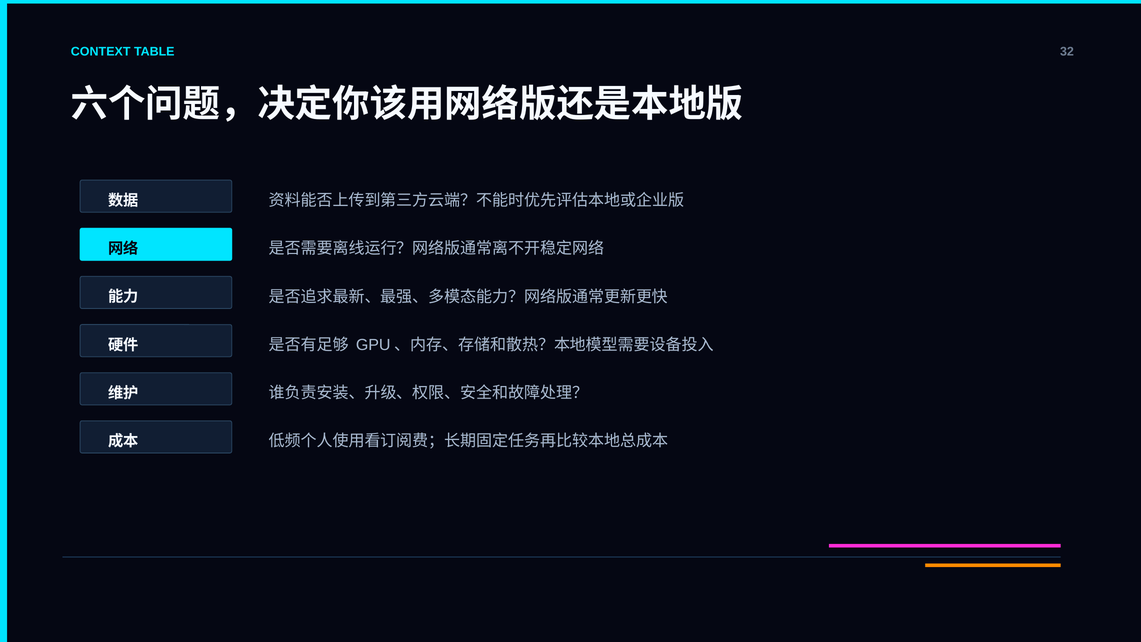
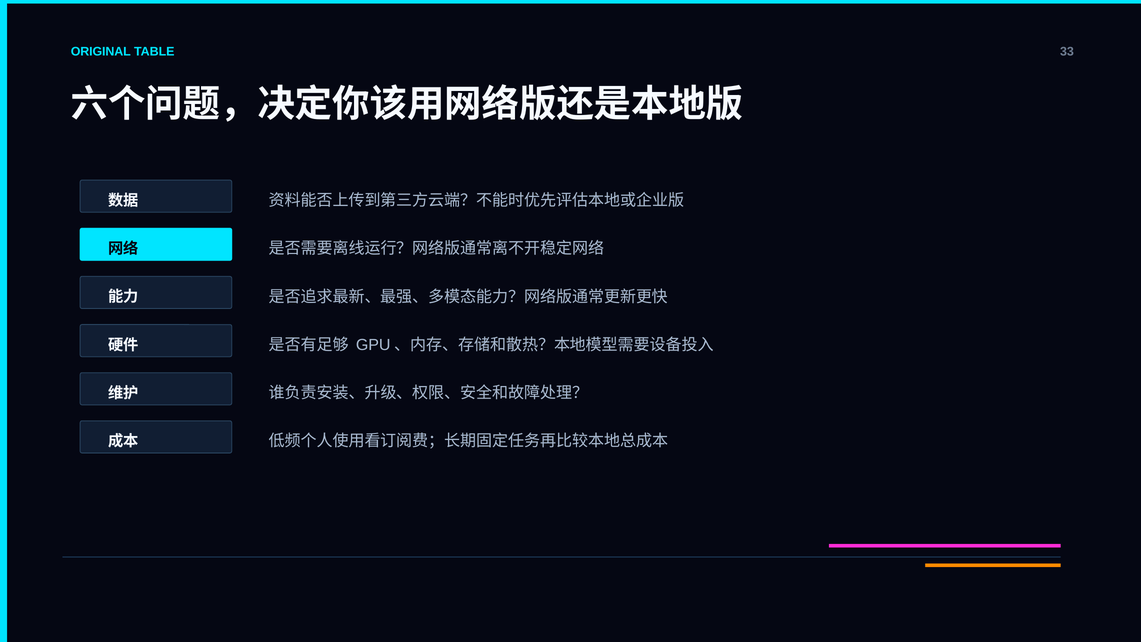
CONTEXT: CONTEXT -> ORIGINAL
32: 32 -> 33
